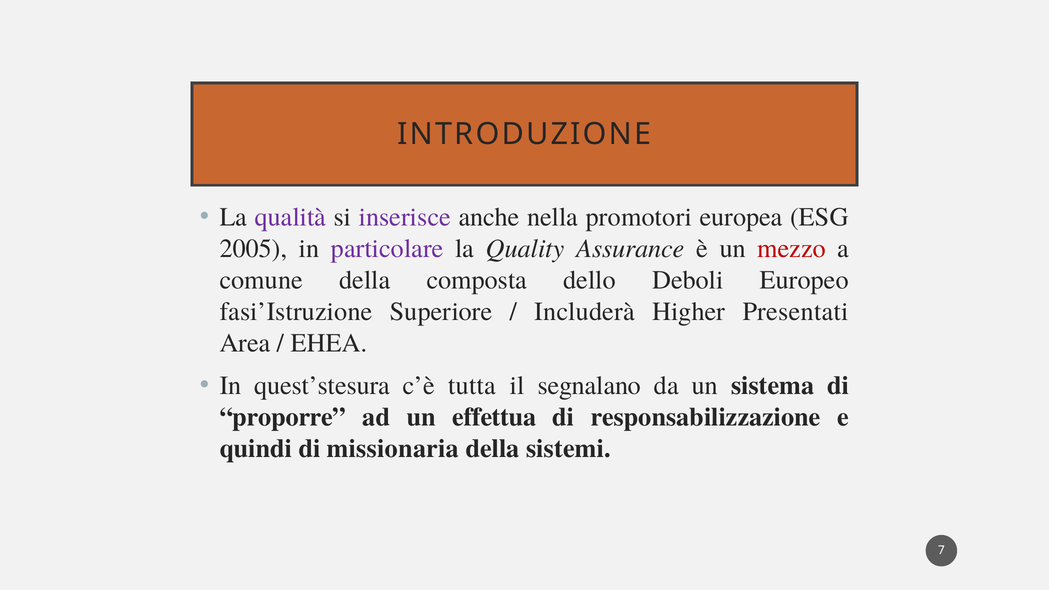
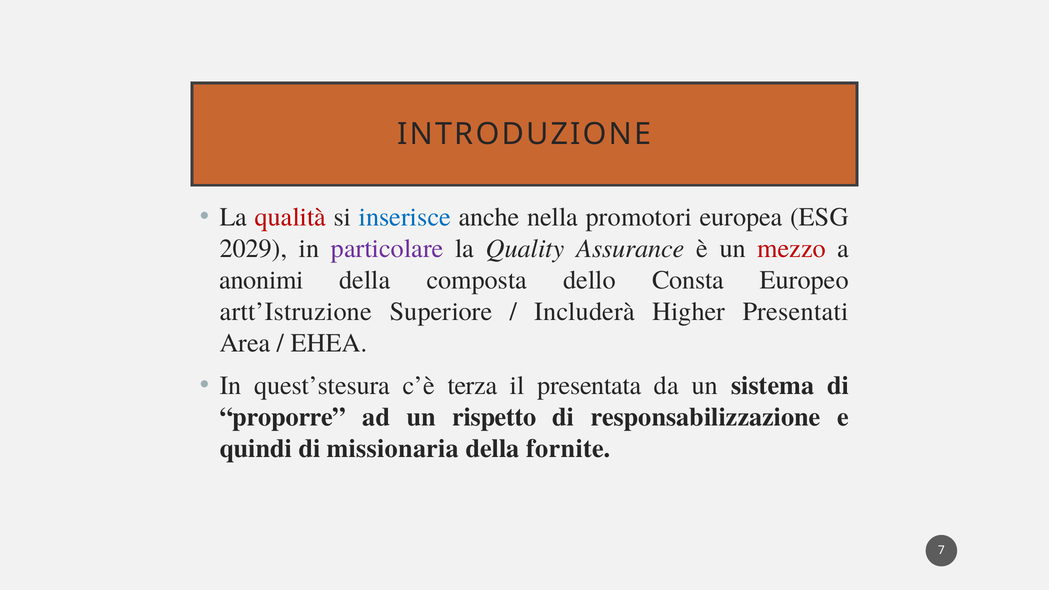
qualità colour: purple -> red
inserisce colour: purple -> blue
2005: 2005 -> 2029
comune: comune -> anonimi
Deboli: Deboli -> Consta
fasi’Istruzione: fasi’Istruzione -> artt’Istruzione
tutta: tutta -> terza
segnalano: segnalano -> presentata
effettua: effettua -> rispetto
sistemi: sistemi -> fornite
